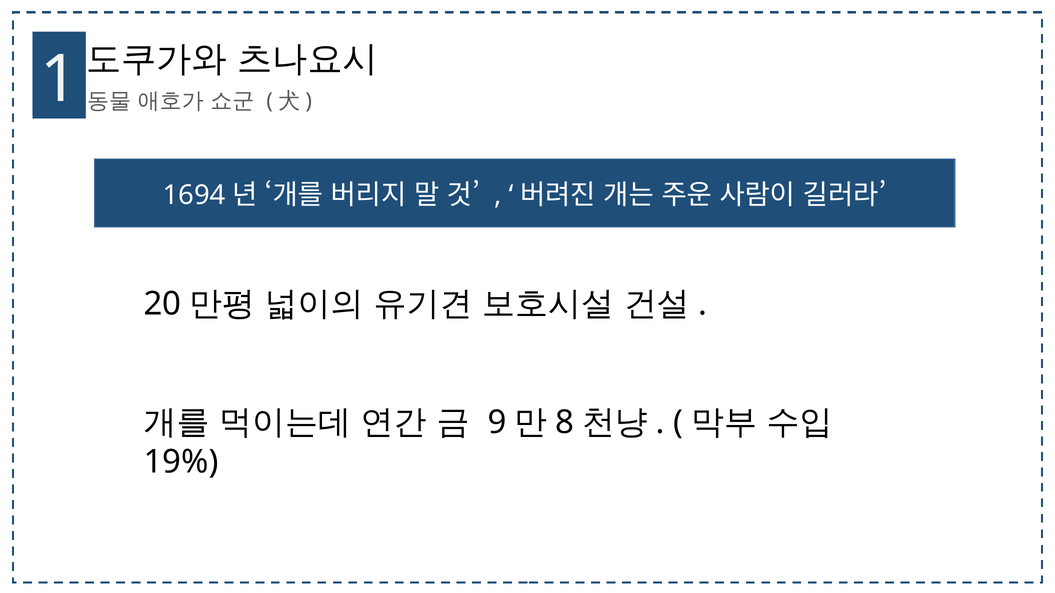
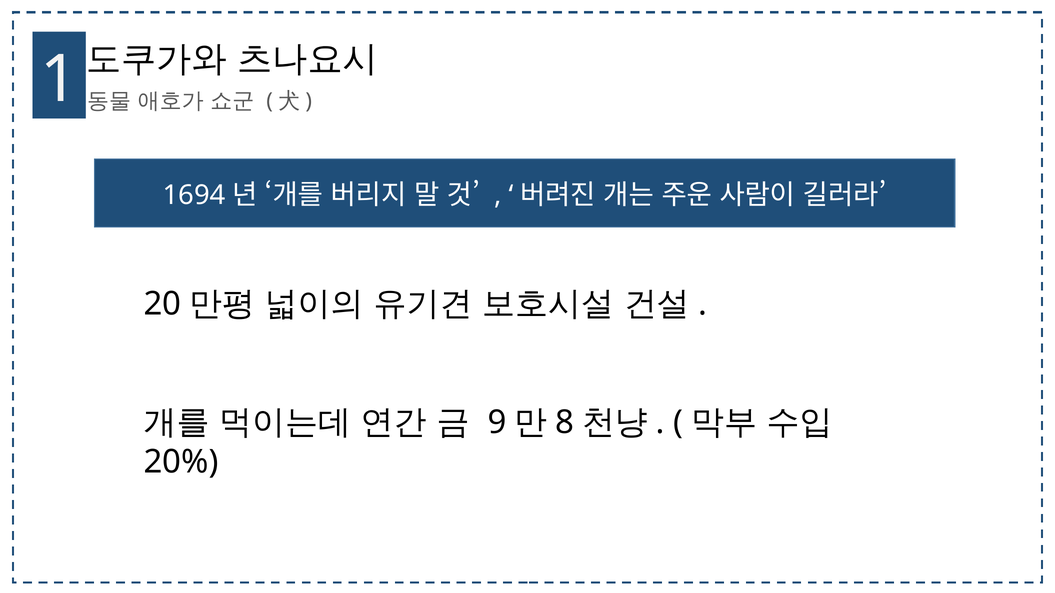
19%: 19% -> 20%
